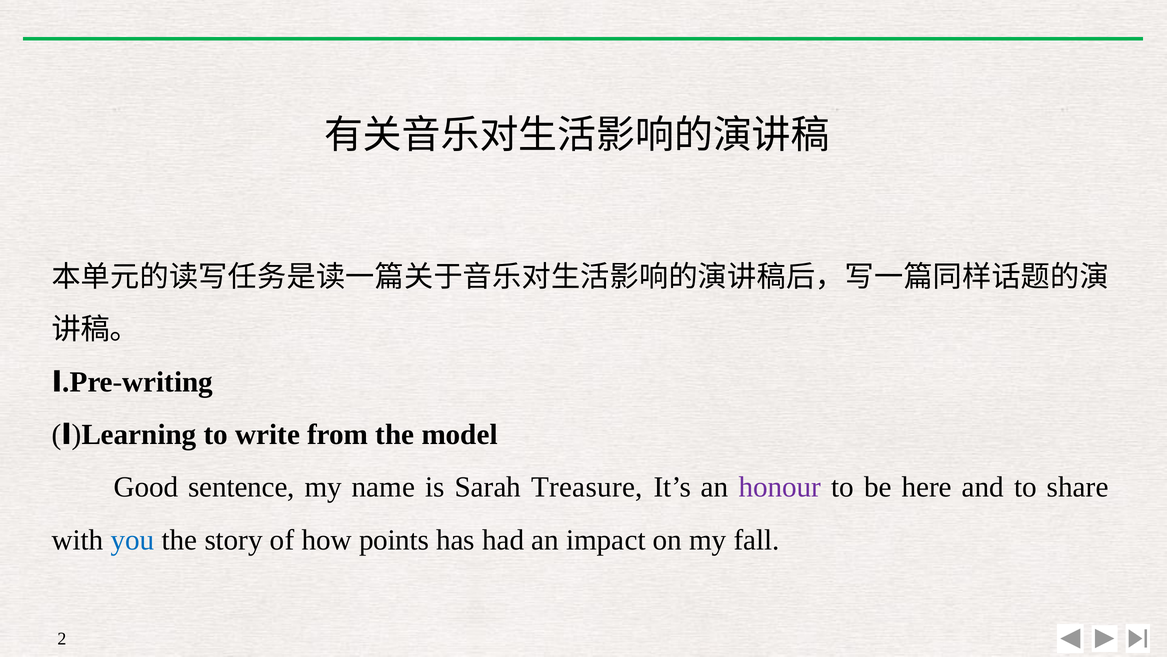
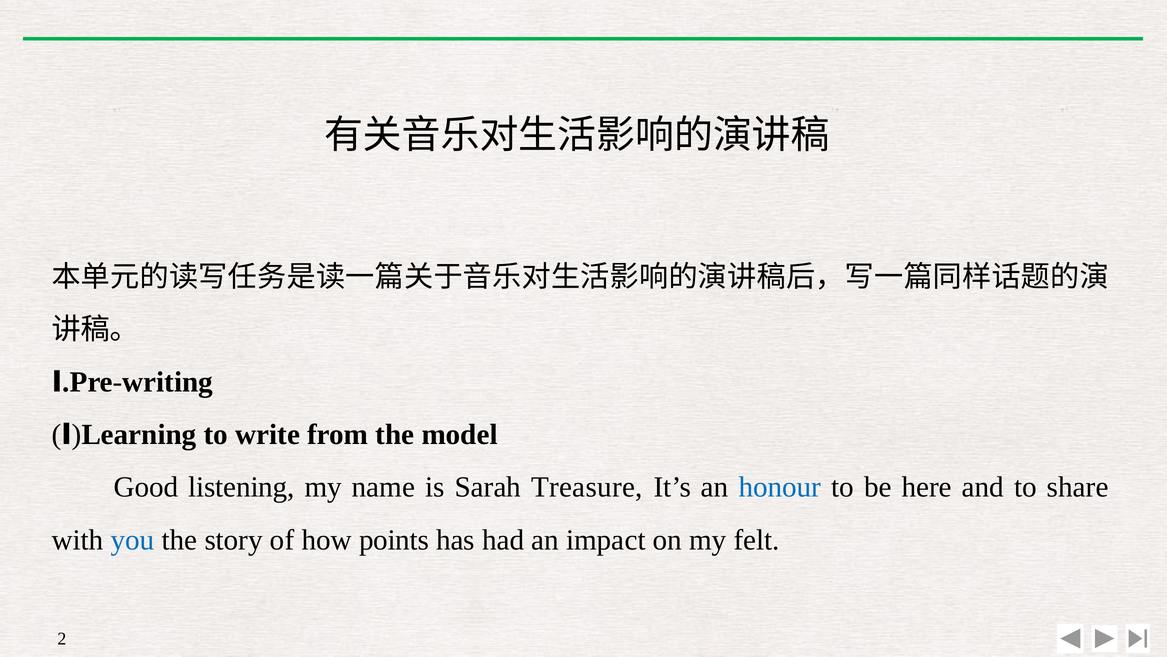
sentence: sentence -> listening
honour colour: purple -> blue
fall: fall -> felt
